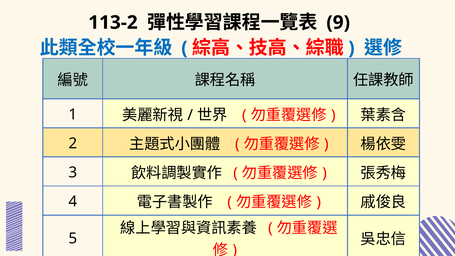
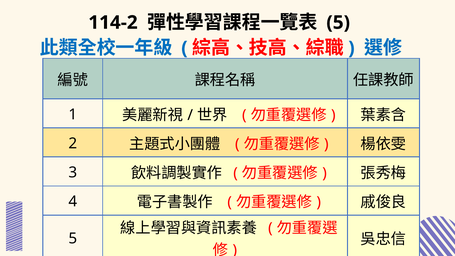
113-2: 113-2 -> 114-2
9 at (338, 23): 9 -> 5
